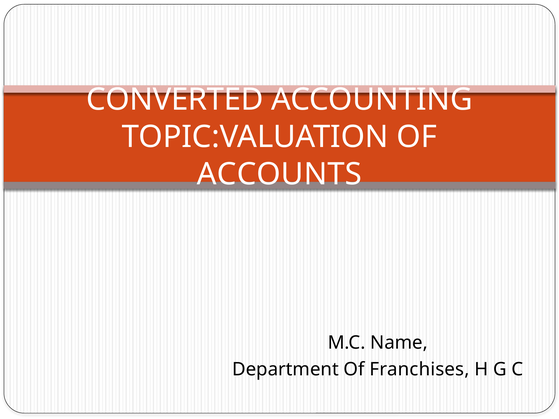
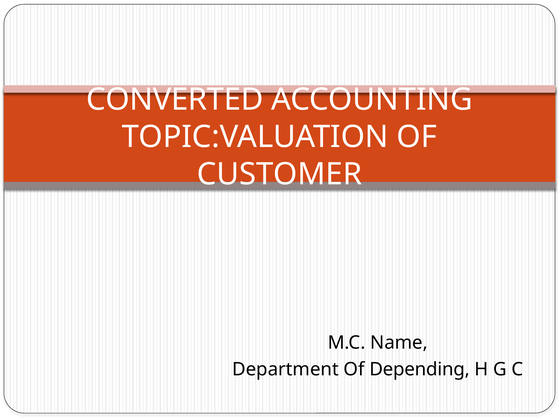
ACCOUNTS: ACCOUNTS -> CUSTOMER
Franchises: Franchises -> Depending
